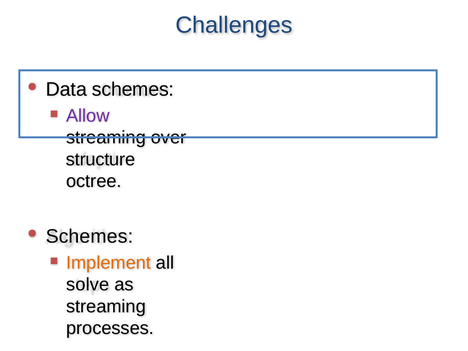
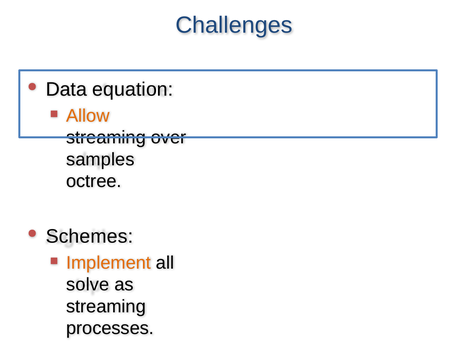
Data schemes: schemes -> equation
Allow colour: purple -> orange
structure: structure -> samples
